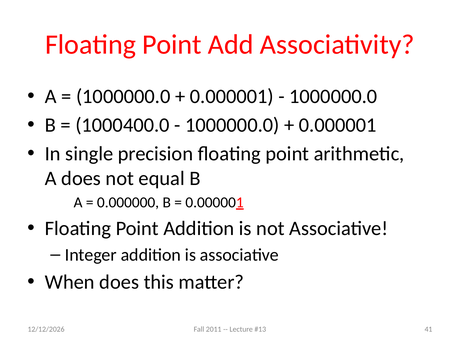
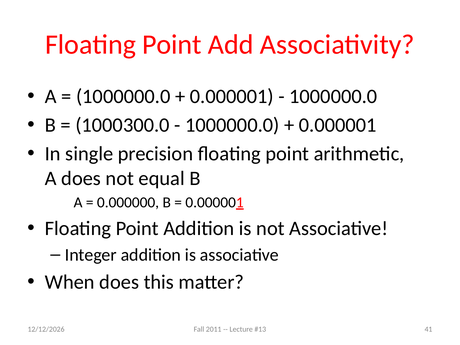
1000400.0: 1000400.0 -> 1000300.0
